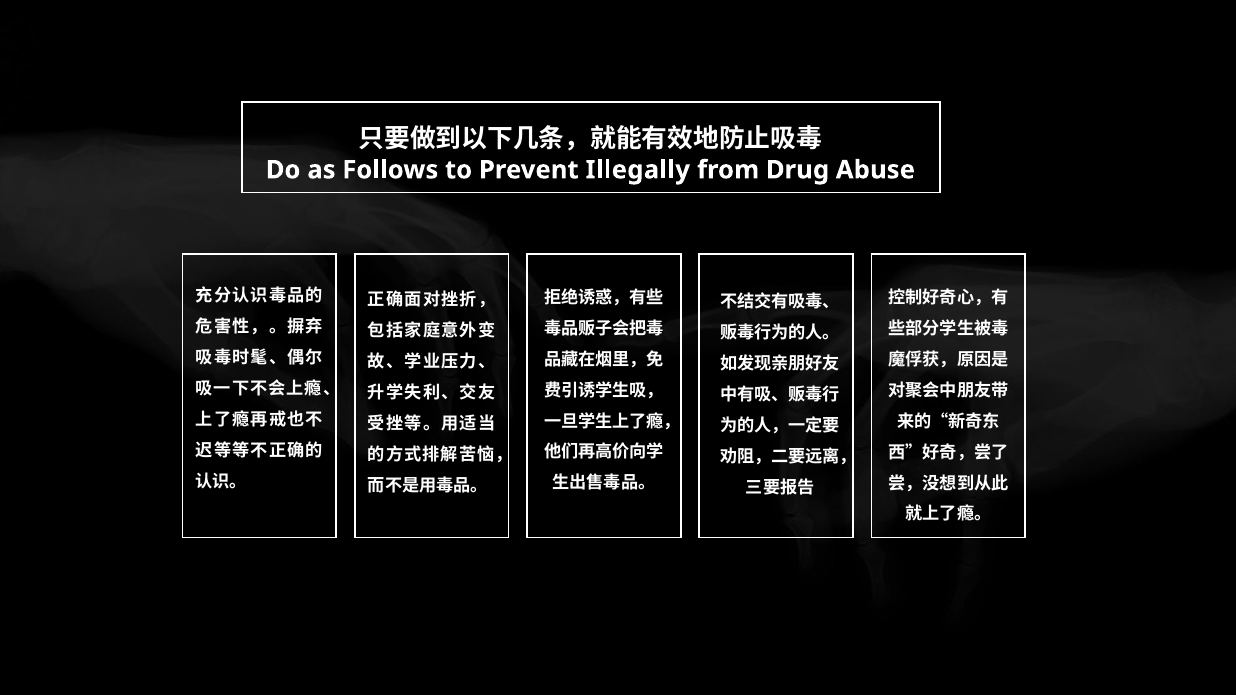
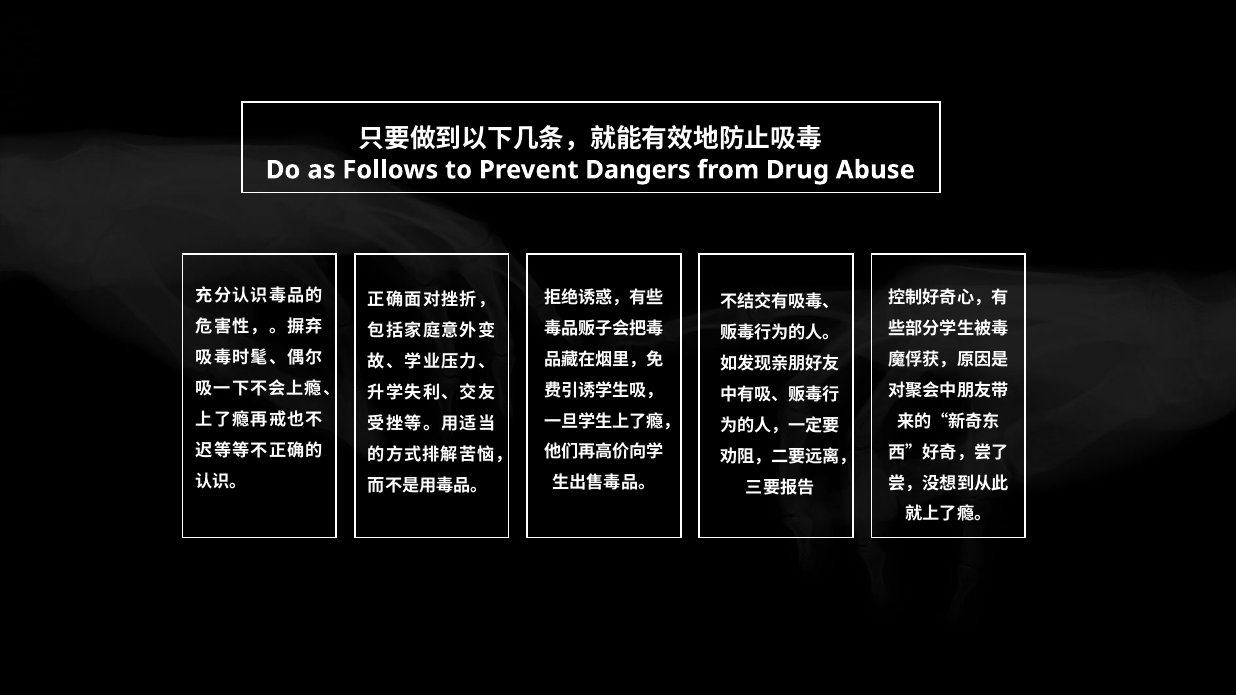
Illegally: Illegally -> Dangers
